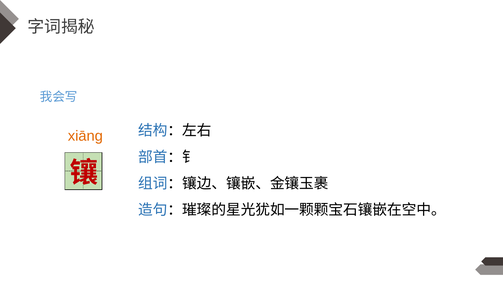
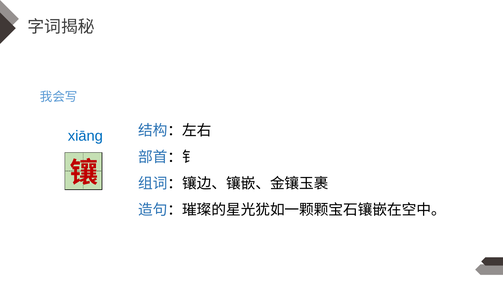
xiāng colour: orange -> blue
